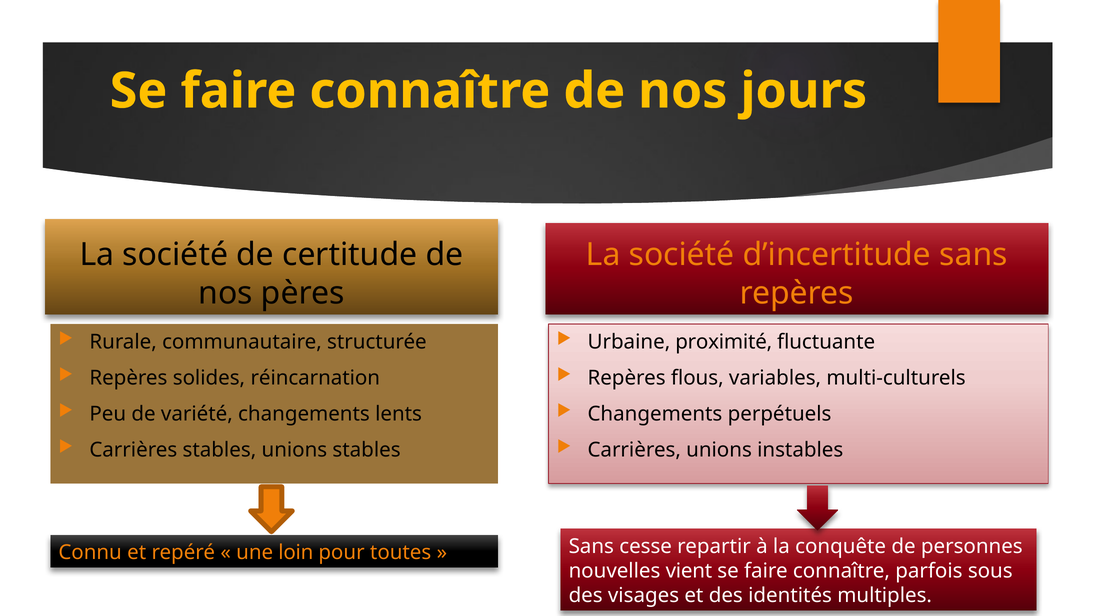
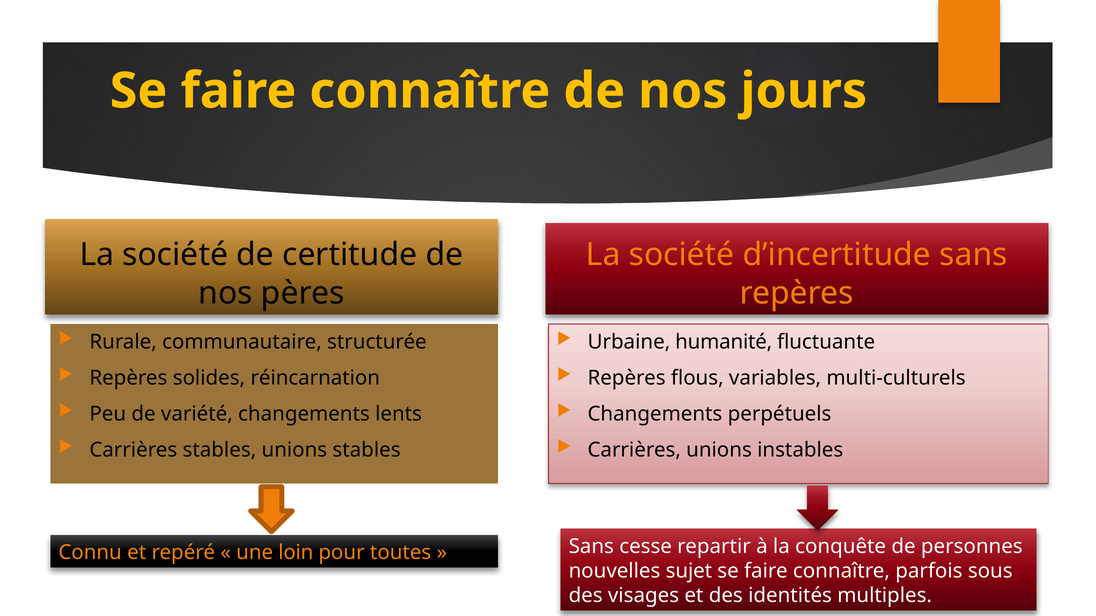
proximité: proximité -> humanité
vient: vient -> sujet
